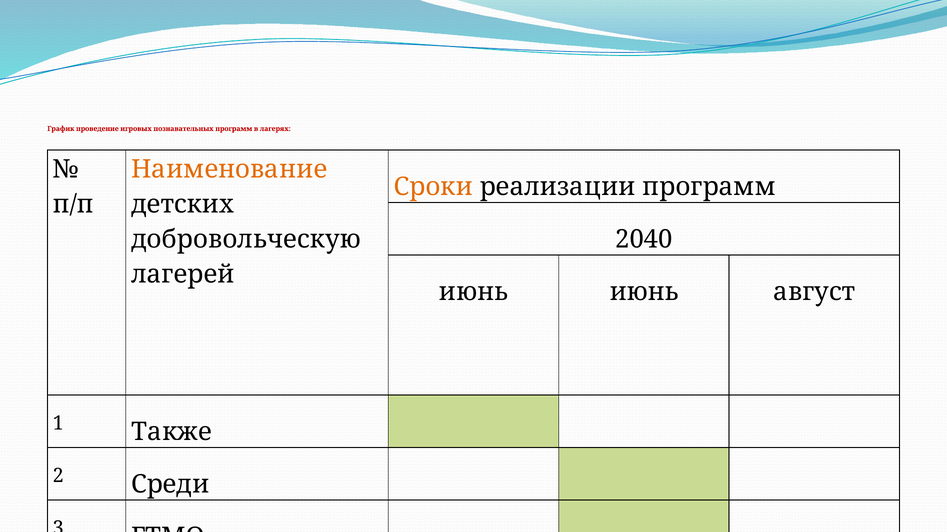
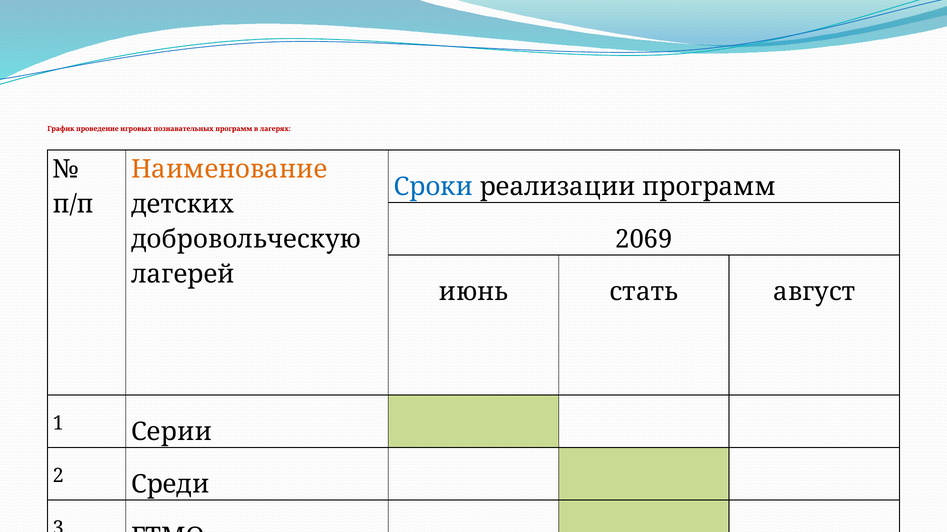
Сроки colour: orange -> blue
2040: 2040 -> 2069
июнь июнь: июнь -> стать
Также: Также -> Серии
